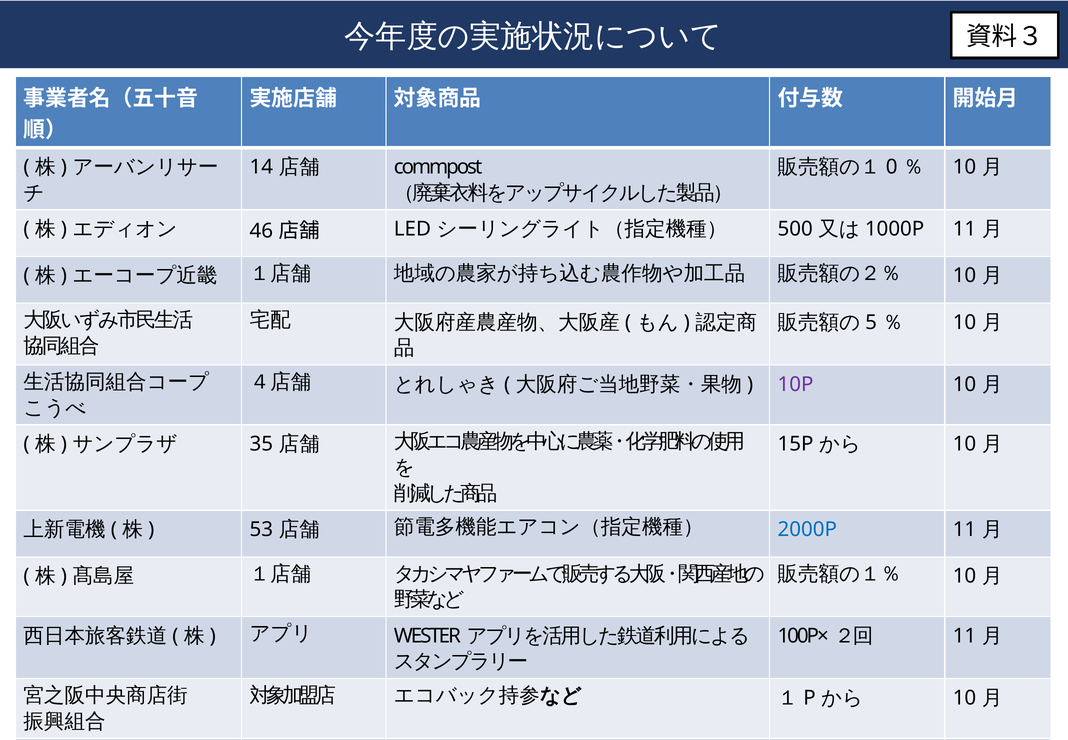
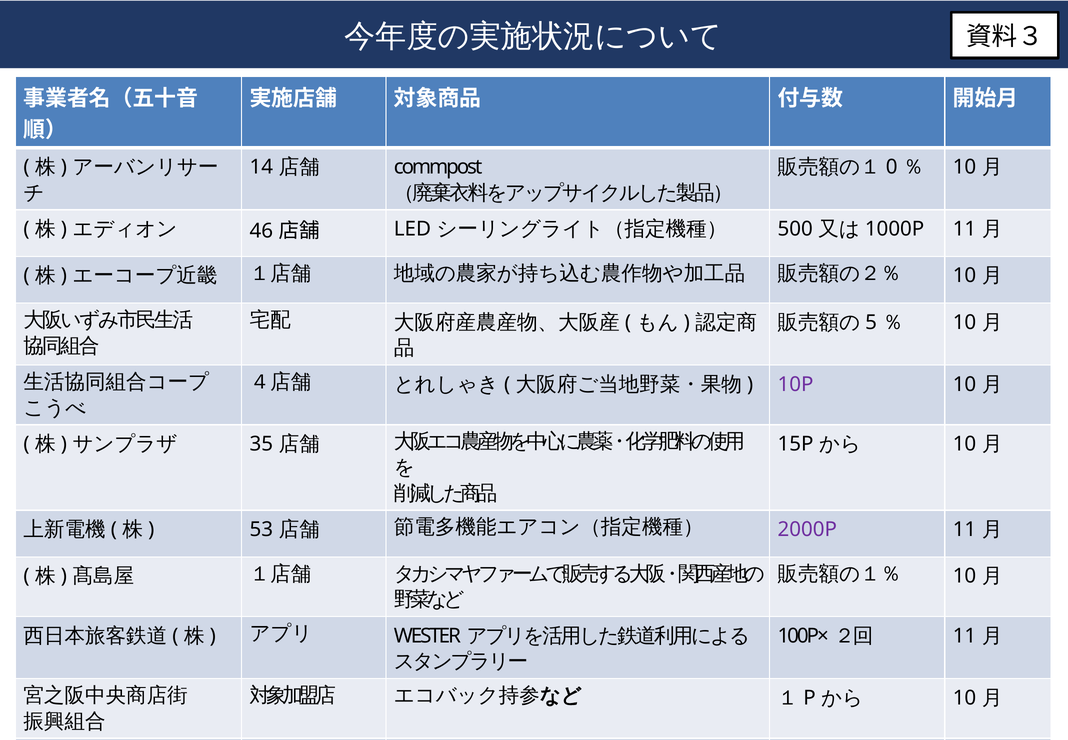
2000P colour: blue -> purple
